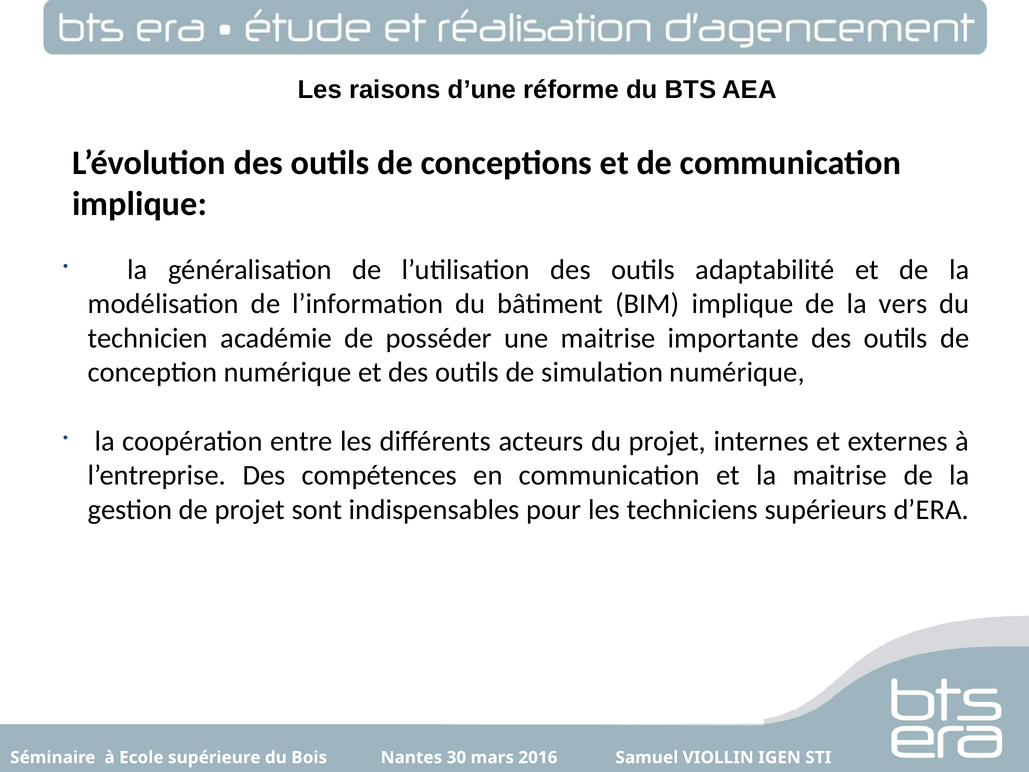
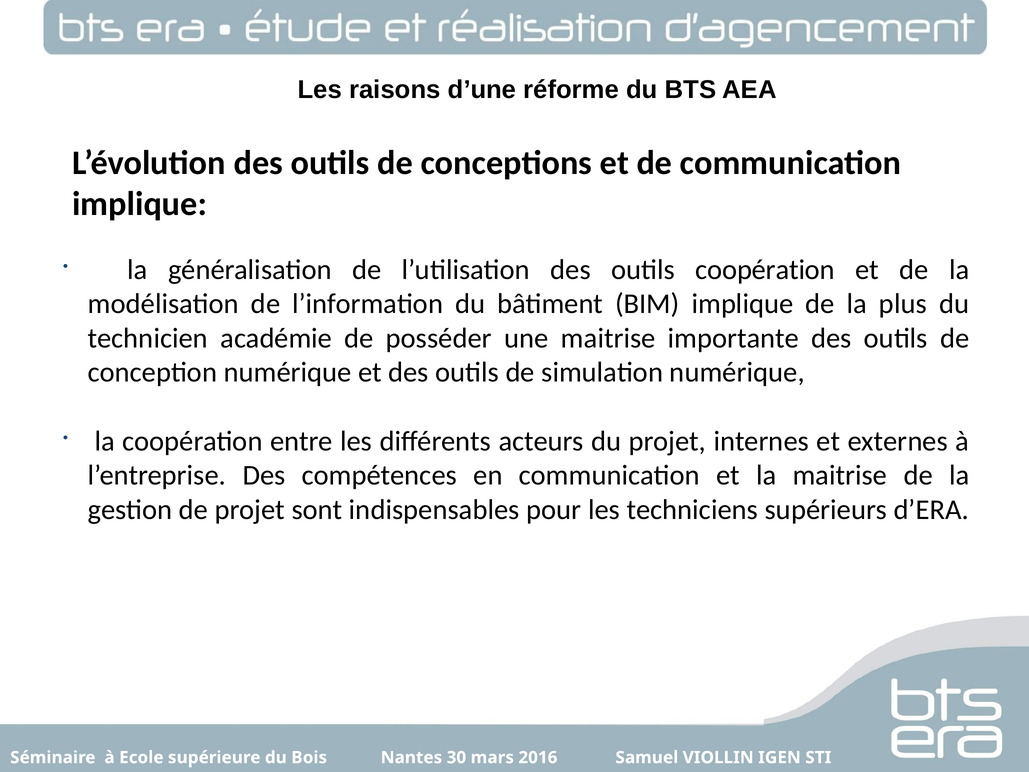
outils adaptabilité: adaptabilité -> coopération
vers: vers -> plus
